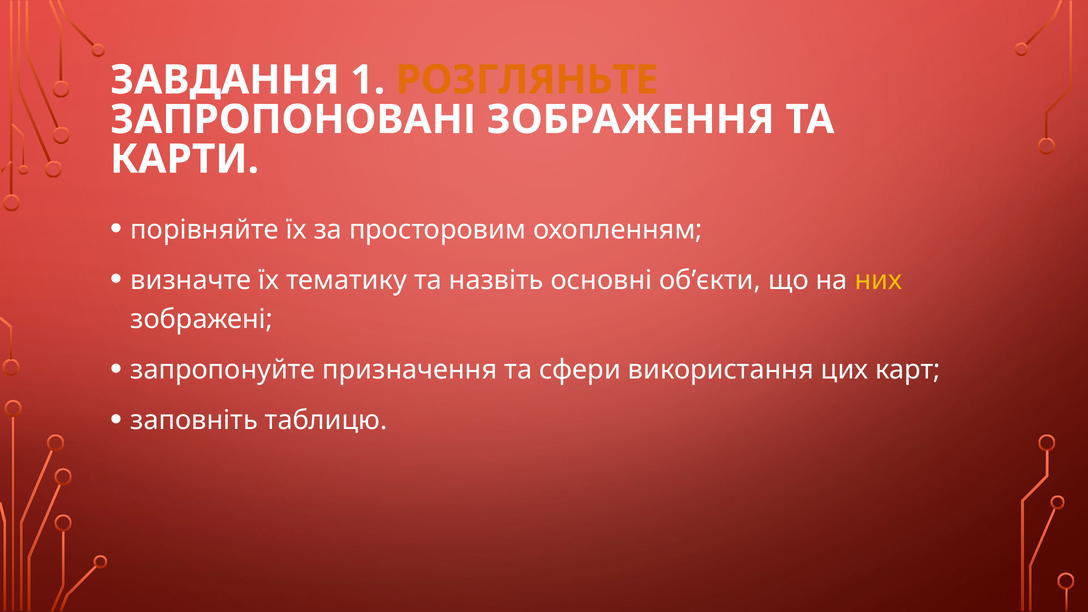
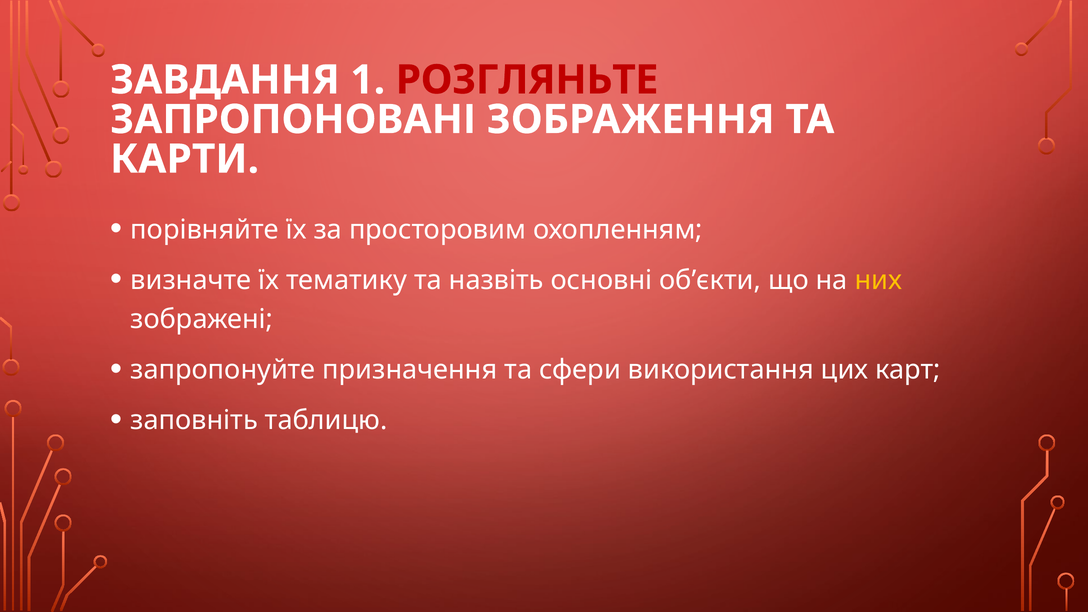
РОЗГЛЯНЬТЕ colour: orange -> red
